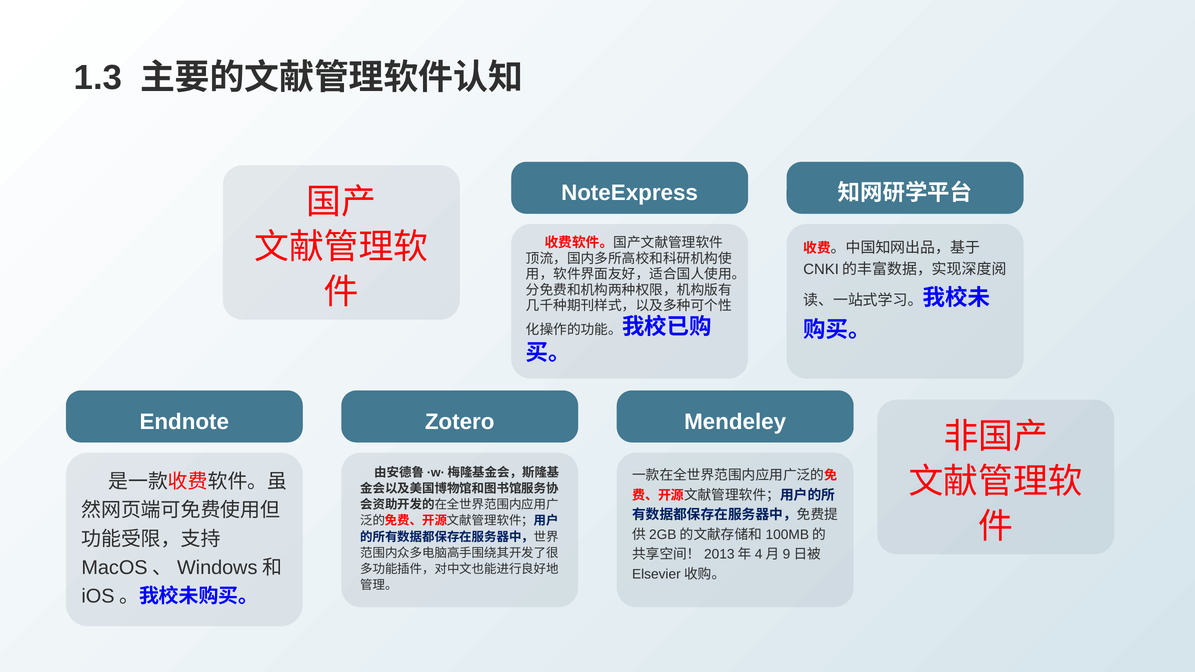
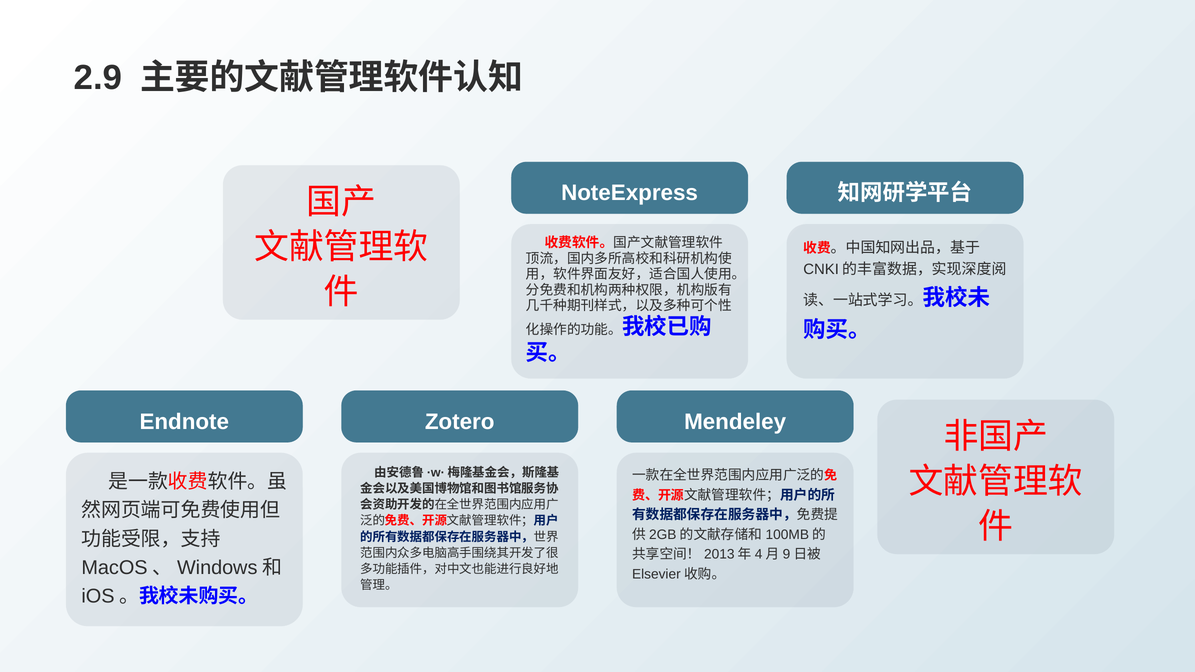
1.3: 1.3 -> 2.9
